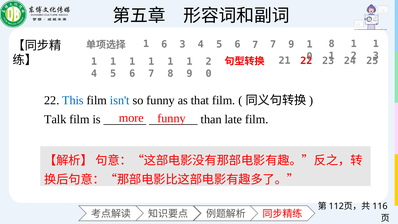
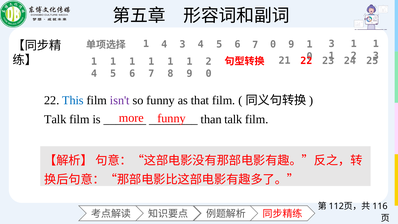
6 at (164, 44): 6 -> 4
7 7: 7 -> 0
9 8: 8 -> 3
isn't colour: blue -> purple
than late: late -> talk
